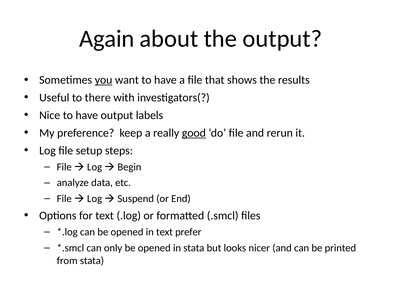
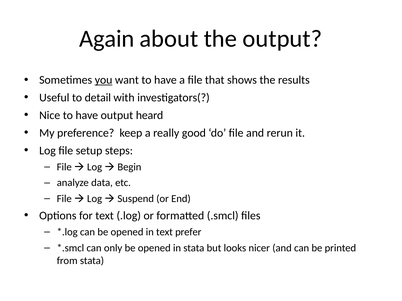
there: there -> detail
labels: labels -> heard
good underline: present -> none
